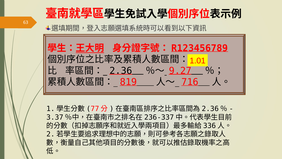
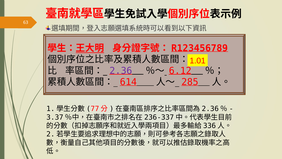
2.36 colour: black -> purple
9.27: 9.27 -> 6.12
819: 819 -> 614
716: 716 -> 285
